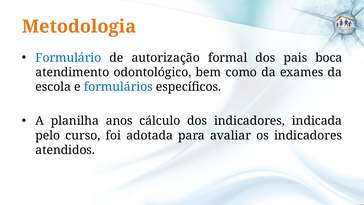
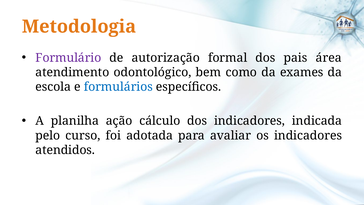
Formulário colour: blue -> purple
boca: boca -> área
anos: anos -> ação
